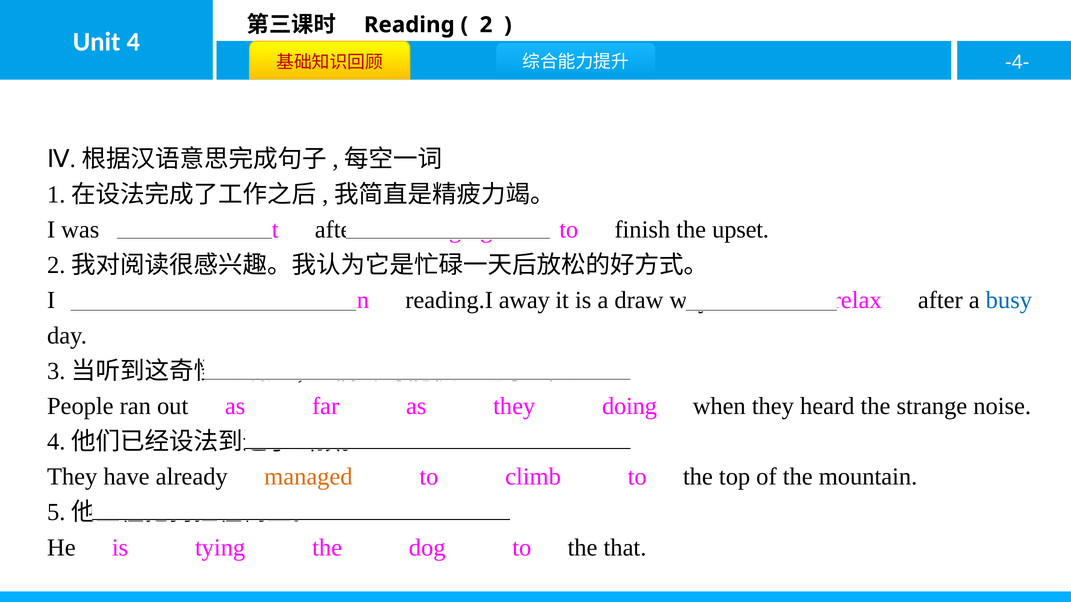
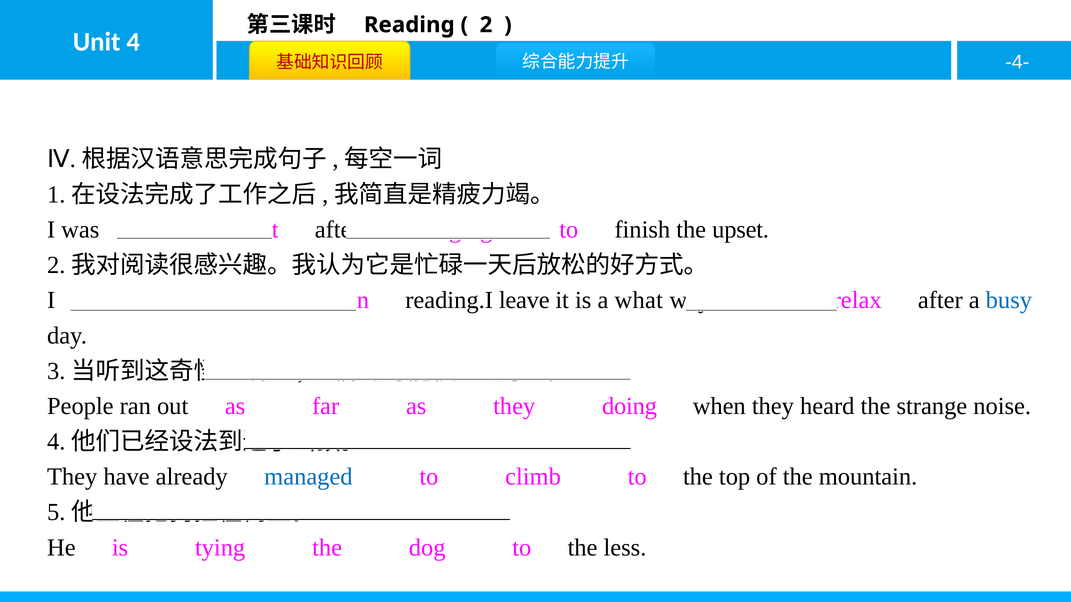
away: away -> leave
draw: draw -> what
managed colour: orange -> blue
that: that -> less
